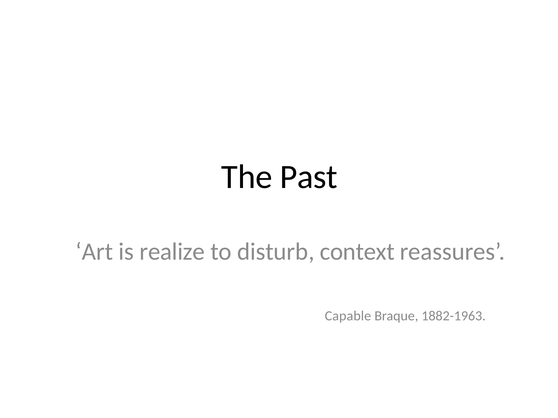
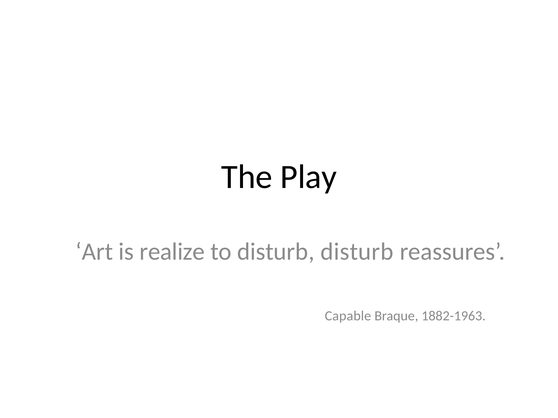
Past: Past -> Play
disturb context: context -> disturb
